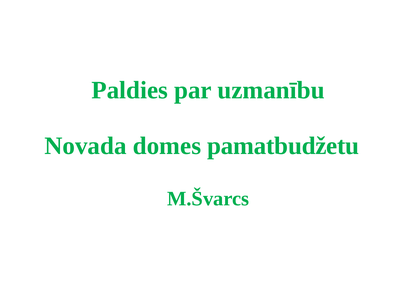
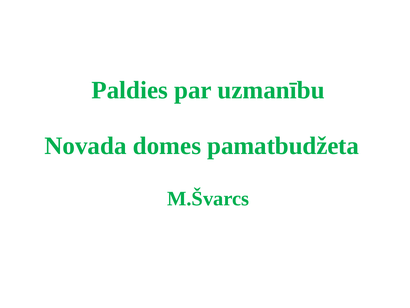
pamatbudžetu: pamatbudžetu -> pamatbudžeta
